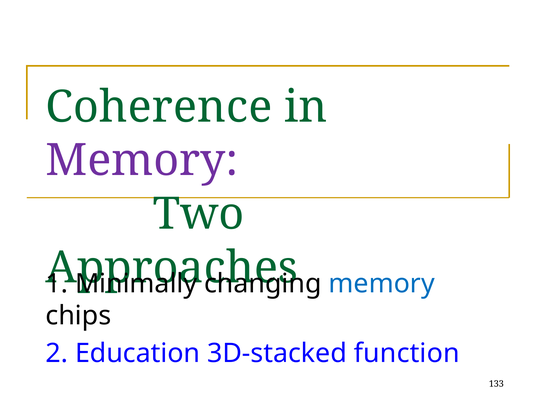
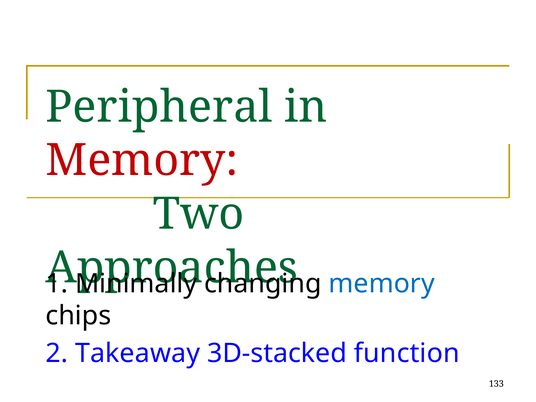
Coherence: Coherence -> Peripheral
Memory at (142, 161) colour: purple -> red
Education: Education -> Takeaway
